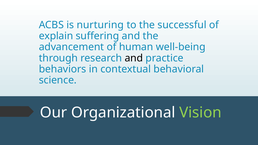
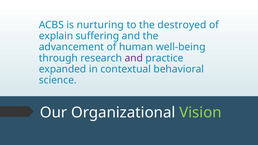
successful: successful -> destroyed
and at (134, 58) colour: black -> purple
behaviors: behaviors -> expanded
